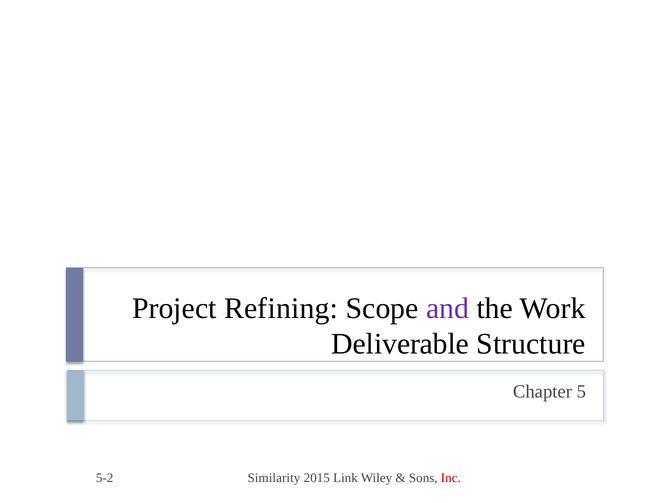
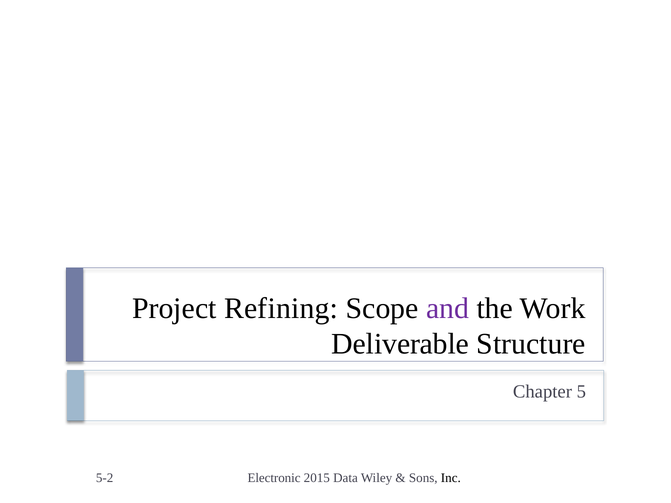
Similarity: Similarity -> Electronic
Link: Link -> Data
Inc colour: red -> black
